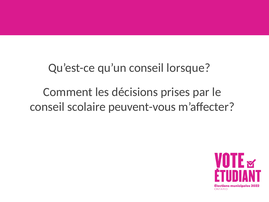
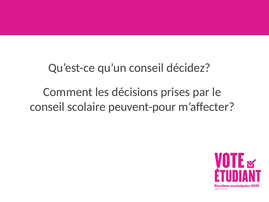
lorsque: lorsque -> décidez
peuvent-vous: peuvent-vous -> peuvent-pour
